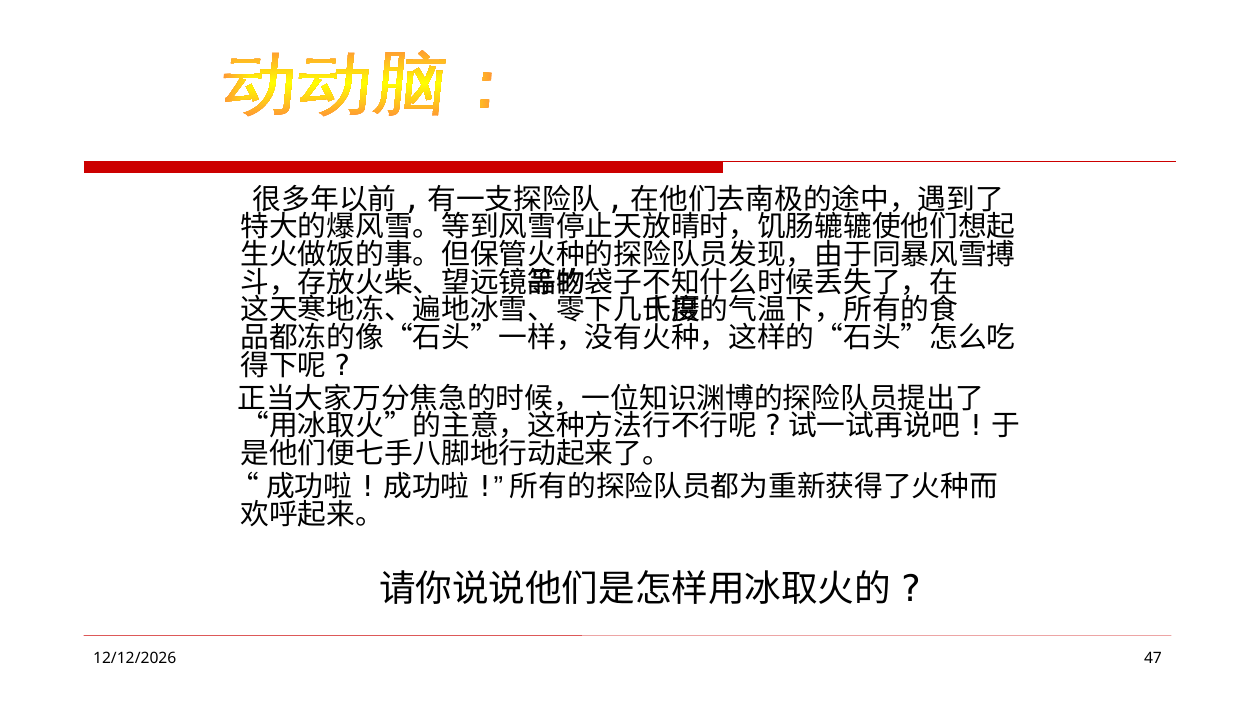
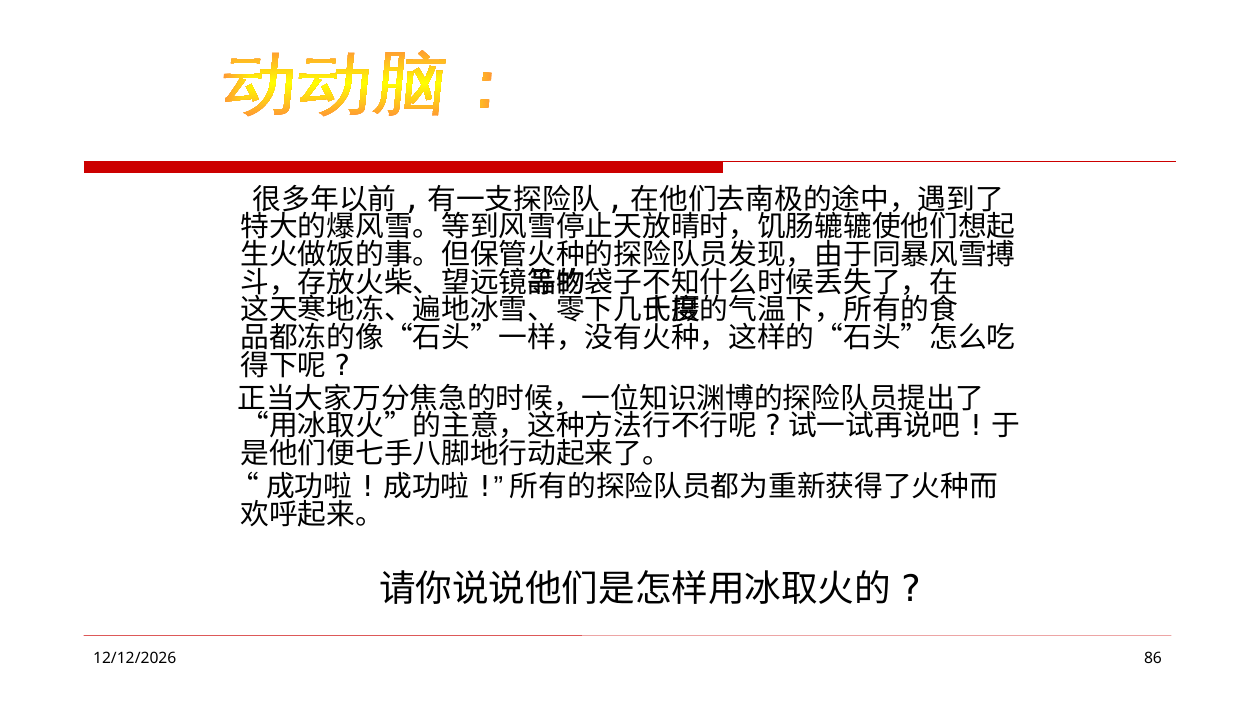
47: 47 -> 86
